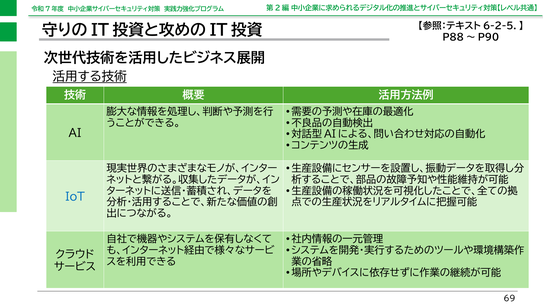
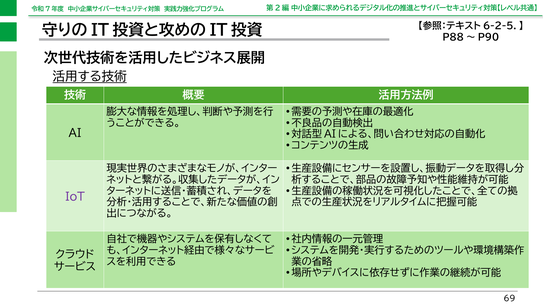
IoT colour: blue -> purple
